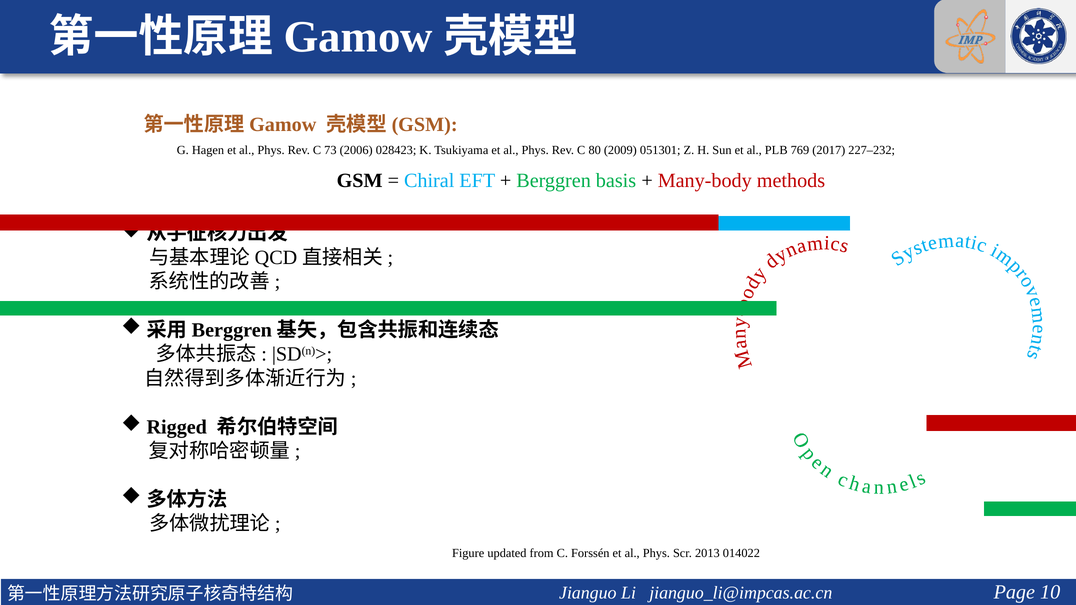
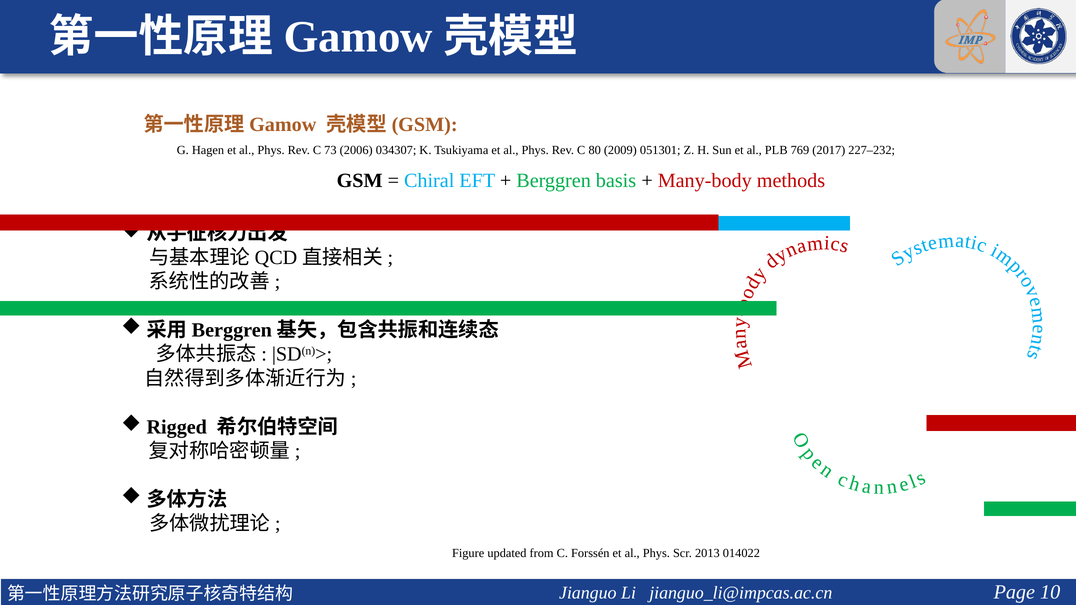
028423: 028423 -> 034307
